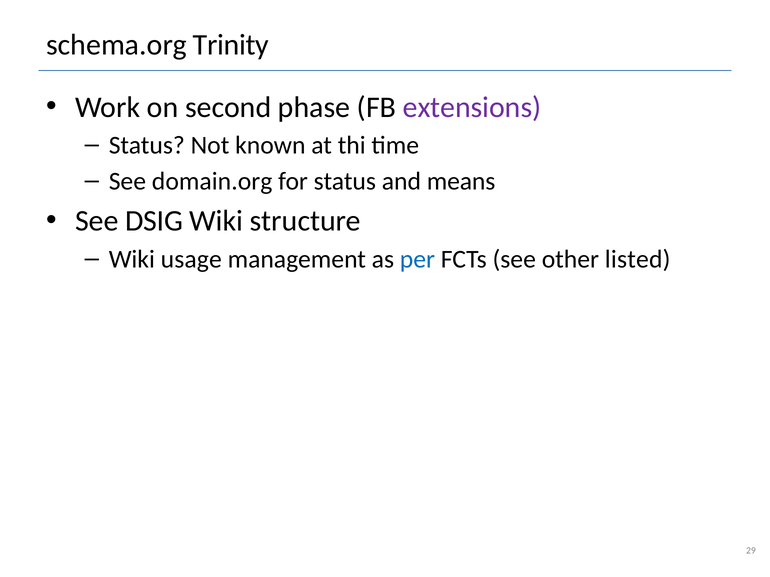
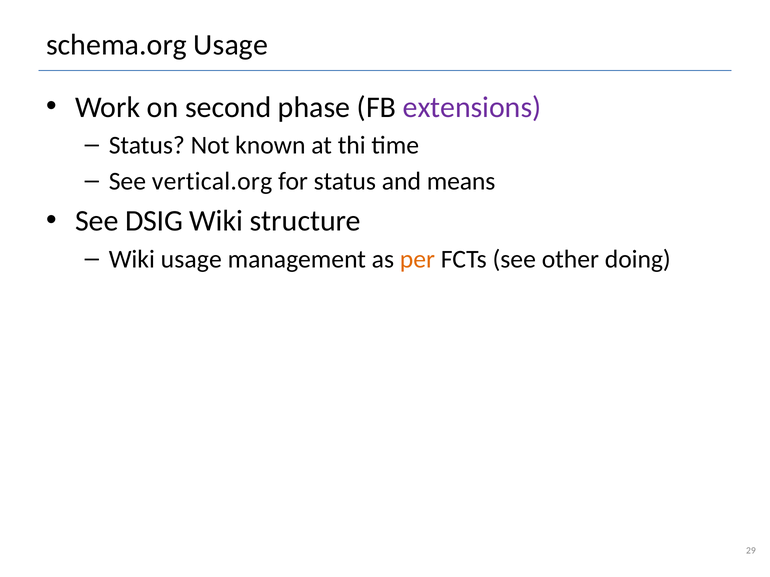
schema.org Trinity: Trinity -> Usage
domain.org: domain.org -> vertical.org
per colour: blue -> orange
listed: listed -> doing
